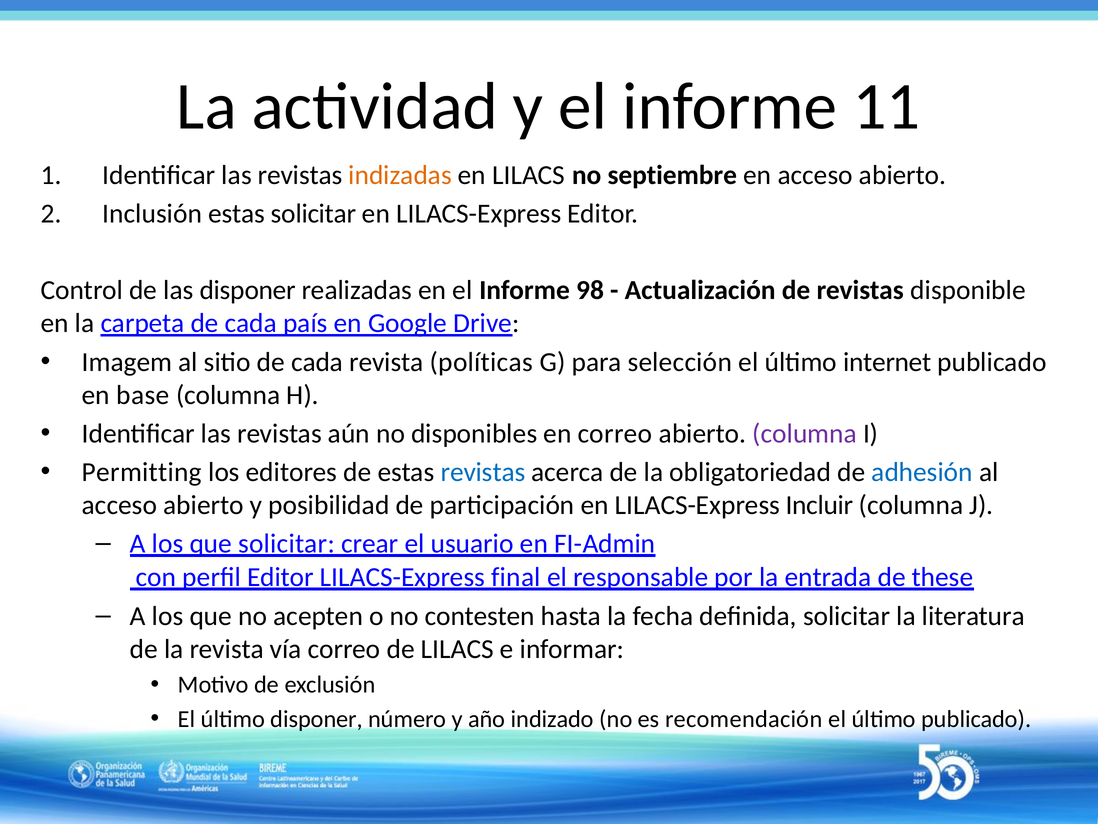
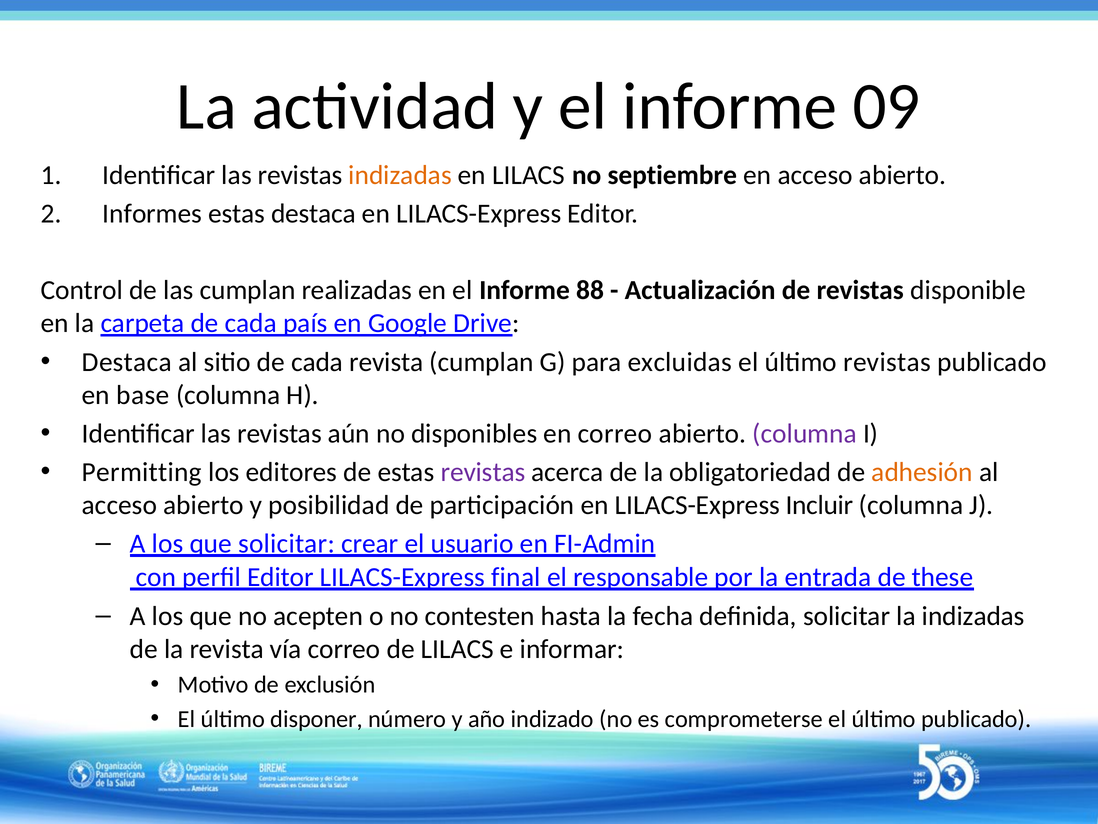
11: 11 -> 09
Inclusión: Inclusión -> Informes
estas solicitar: solicitar -> destaca
las disponer: disponer -> cumplan
98: 98 -> 88
Imagem at (127, 362): Imagem -> Destaca
revista políticas: políticas -> cumplan
selección: selección -> excluidas
último internet: internet -> revistas
revistas at (483, 472) colour: blue -> purple
adhesión colour: blue -> orange
la literatura: literatura -> indizadas
recomendación: recomendación -> comprometerse
